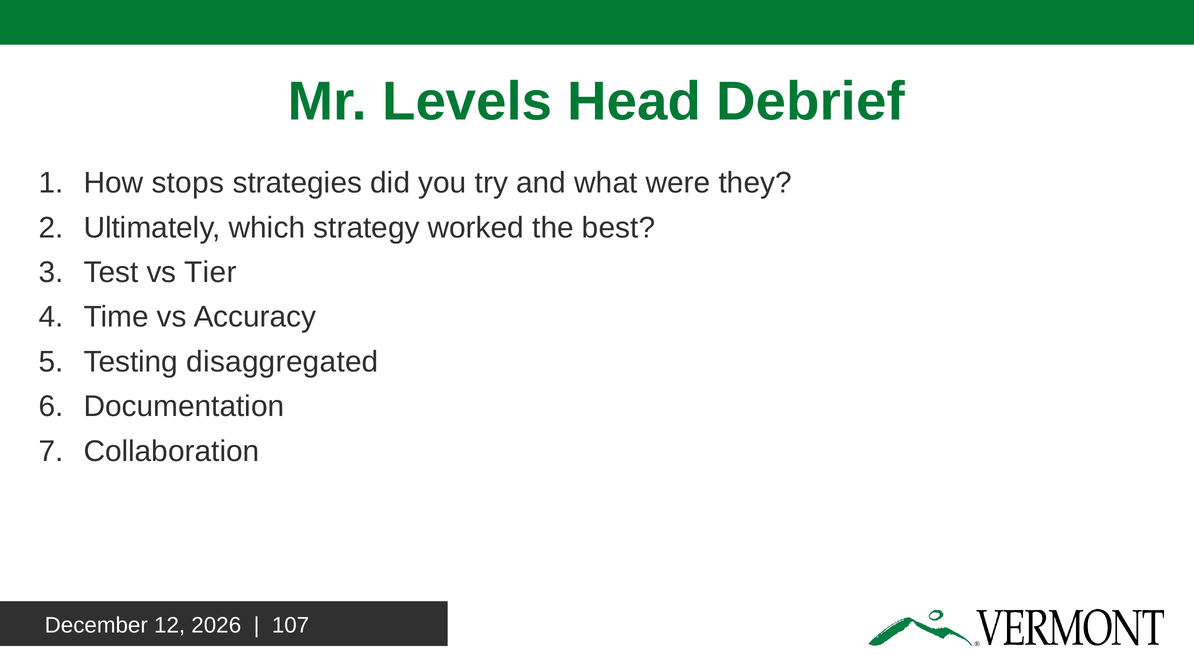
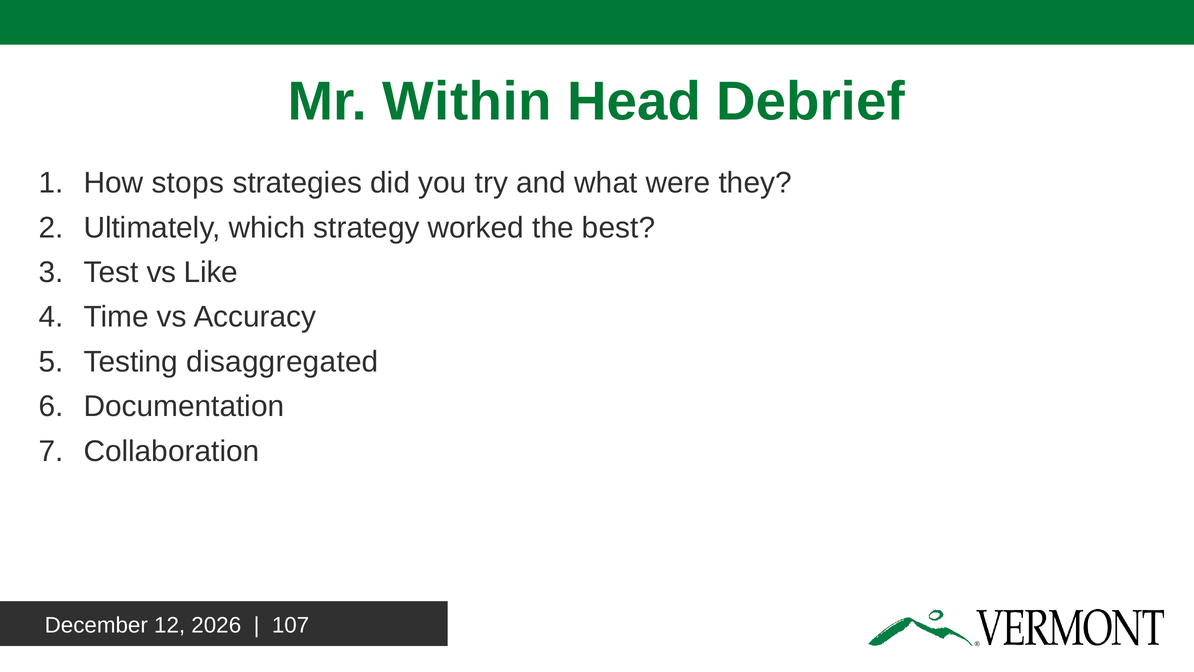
Levels: Levels -> Within
Tier: Tier -> Like
